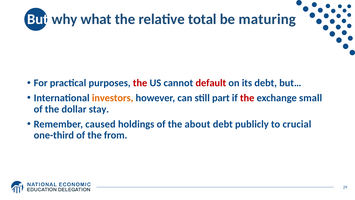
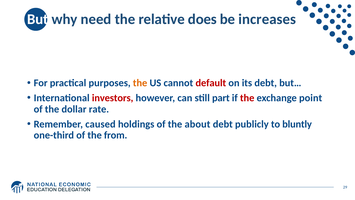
what: what -> need
total: total -> does
maturing: maturing -> increases
the at (140, 83) colour: red -> orange
investors colour: orange -> red
small: small -> point
stay: stay -> rate
crucial: crucial -> bluntly
